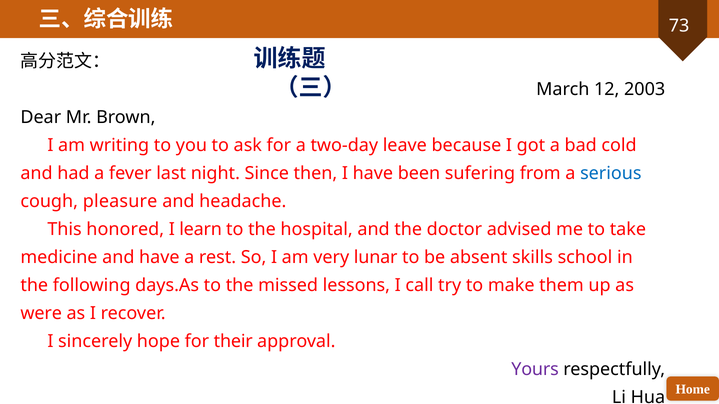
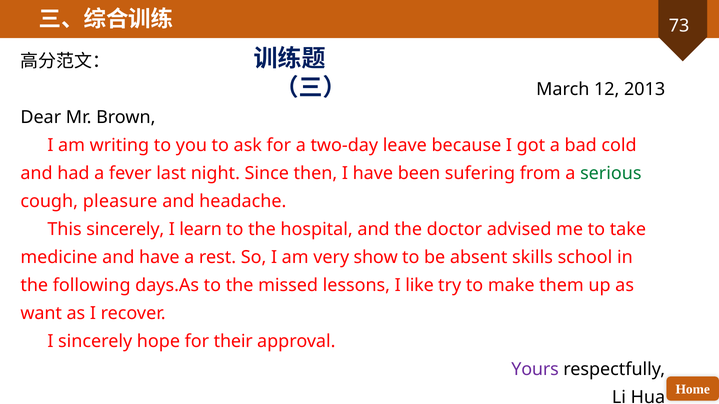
2003: 2003 -> 2013
serious colour: blue -> green
This honored: honored -> sincerely
lunar: lunar -> show
call: call -> like
were: were -> want
